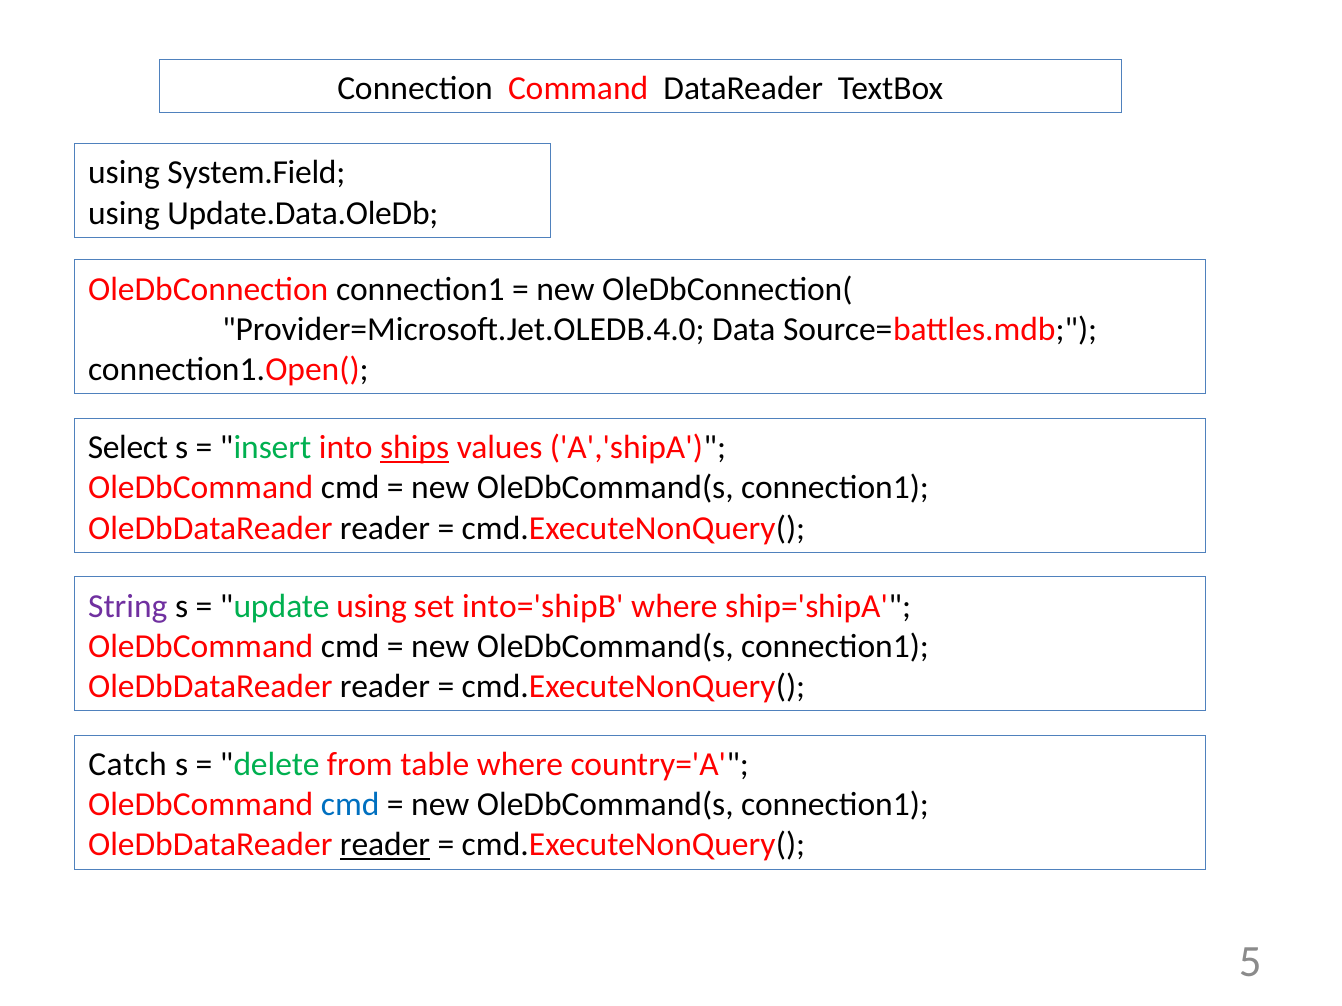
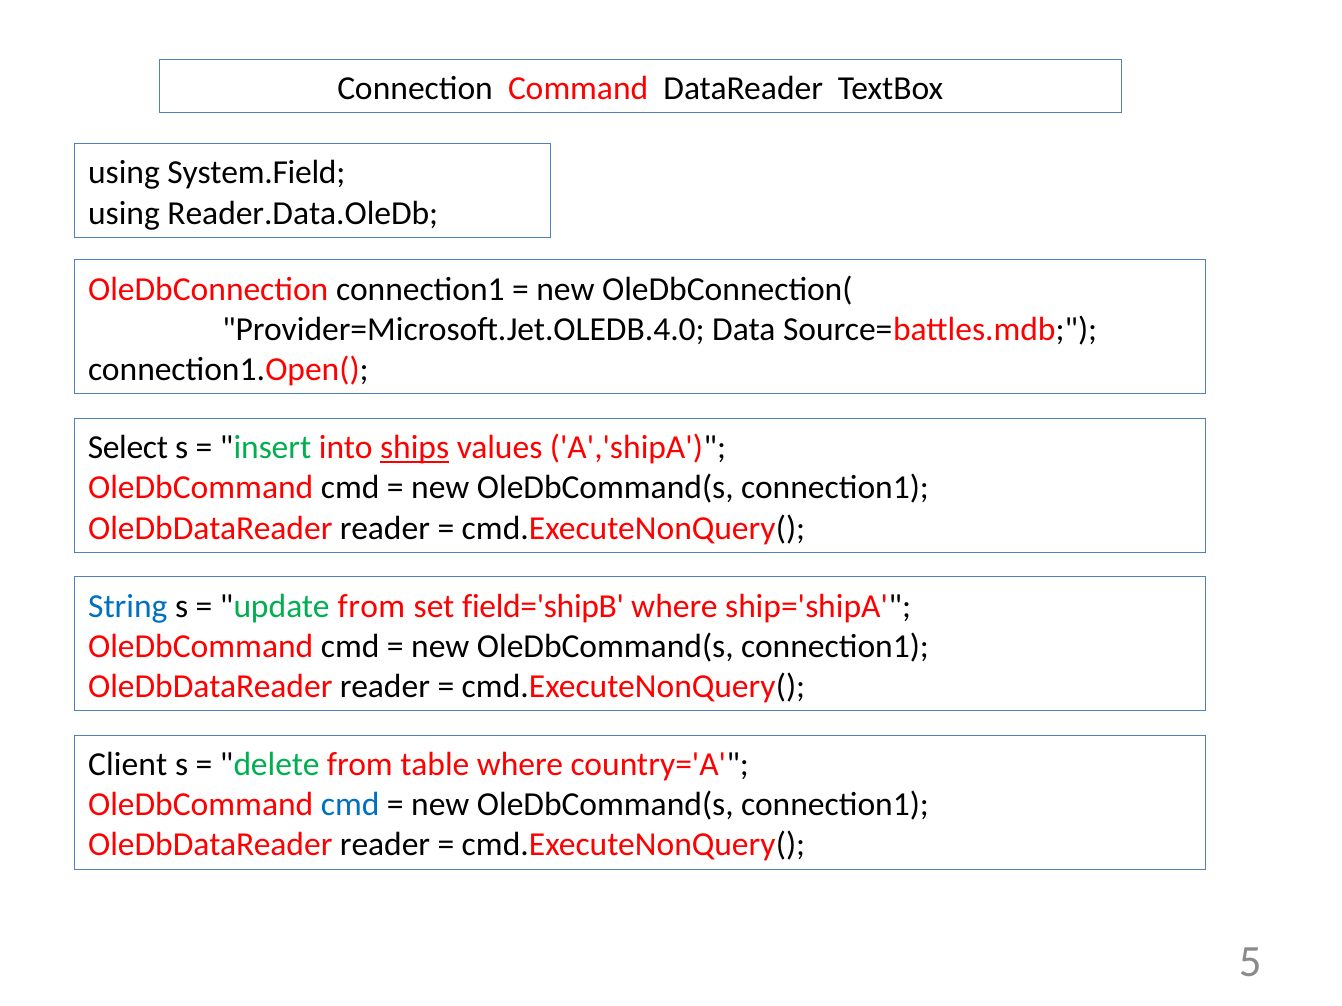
Update.Data.OleDb: Update.Data.OleDb -> Reader.Data.OleDb
String colour: purple -> blue
update using: using -> from
into='shipB: into='shipB -> field='shipB
Catch: Catch -> Client
reader at (385, 845) underline: present -> none
